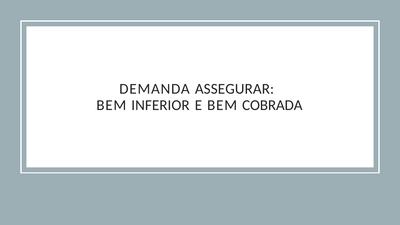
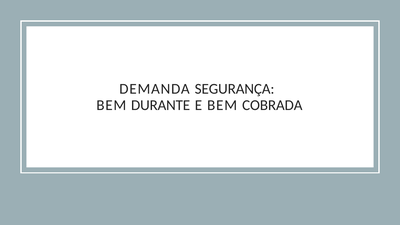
ASSEGURAR: ASSEGURAR -> SEGURANÇA
INFERIOR: INFERIOR -> DURANTE
